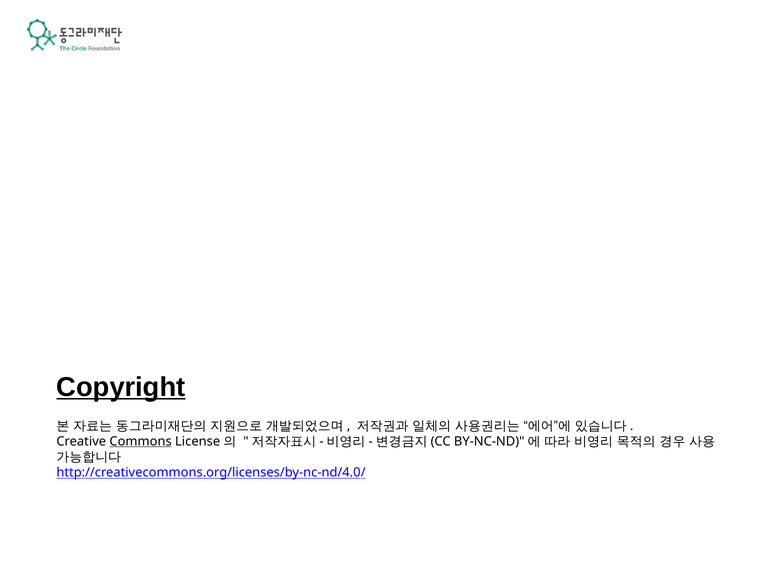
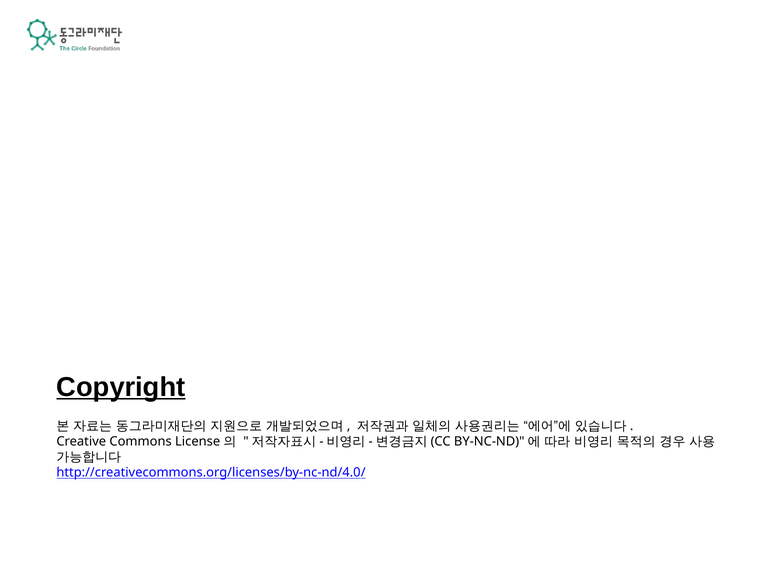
Commons underline: present -> none
